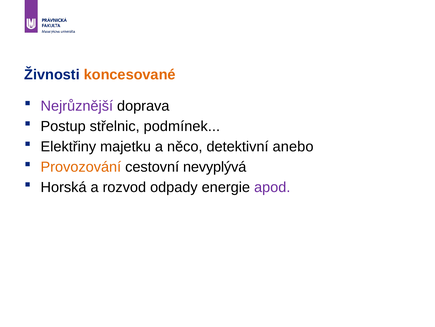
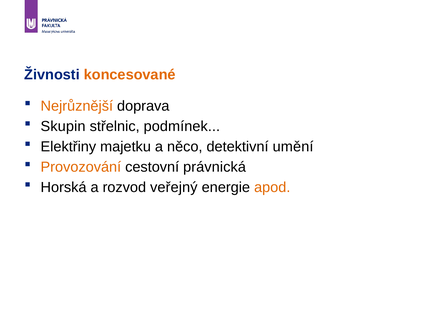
Nejrůznější colour: purple -> orange
Postup: Postup -> Skupin
anebo: anebo -> umění
nevyplývá: nevyplývá -> právnická
odpady: odpady -> veřejný
apod colour: purple -> orange
